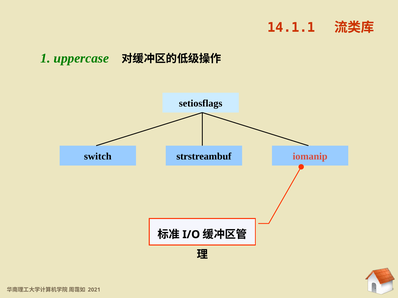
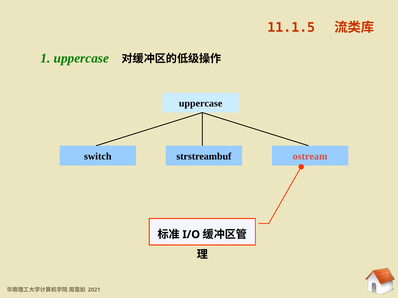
14.1.1: 14.1.1 -> 11.1.5
setiosflags at (201, 104): setiosflags -> uppercase
iomanip: iomanip -> ostream
